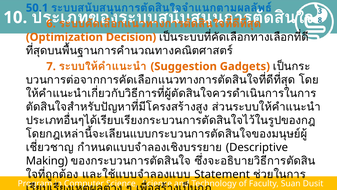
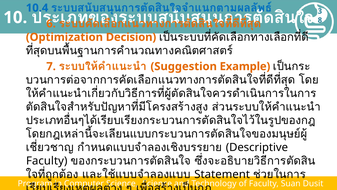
50.1: 50.1 -> 10.4
Gadgets: Gadgets -> Example
Making at (47, 161): Making -> Faculty
